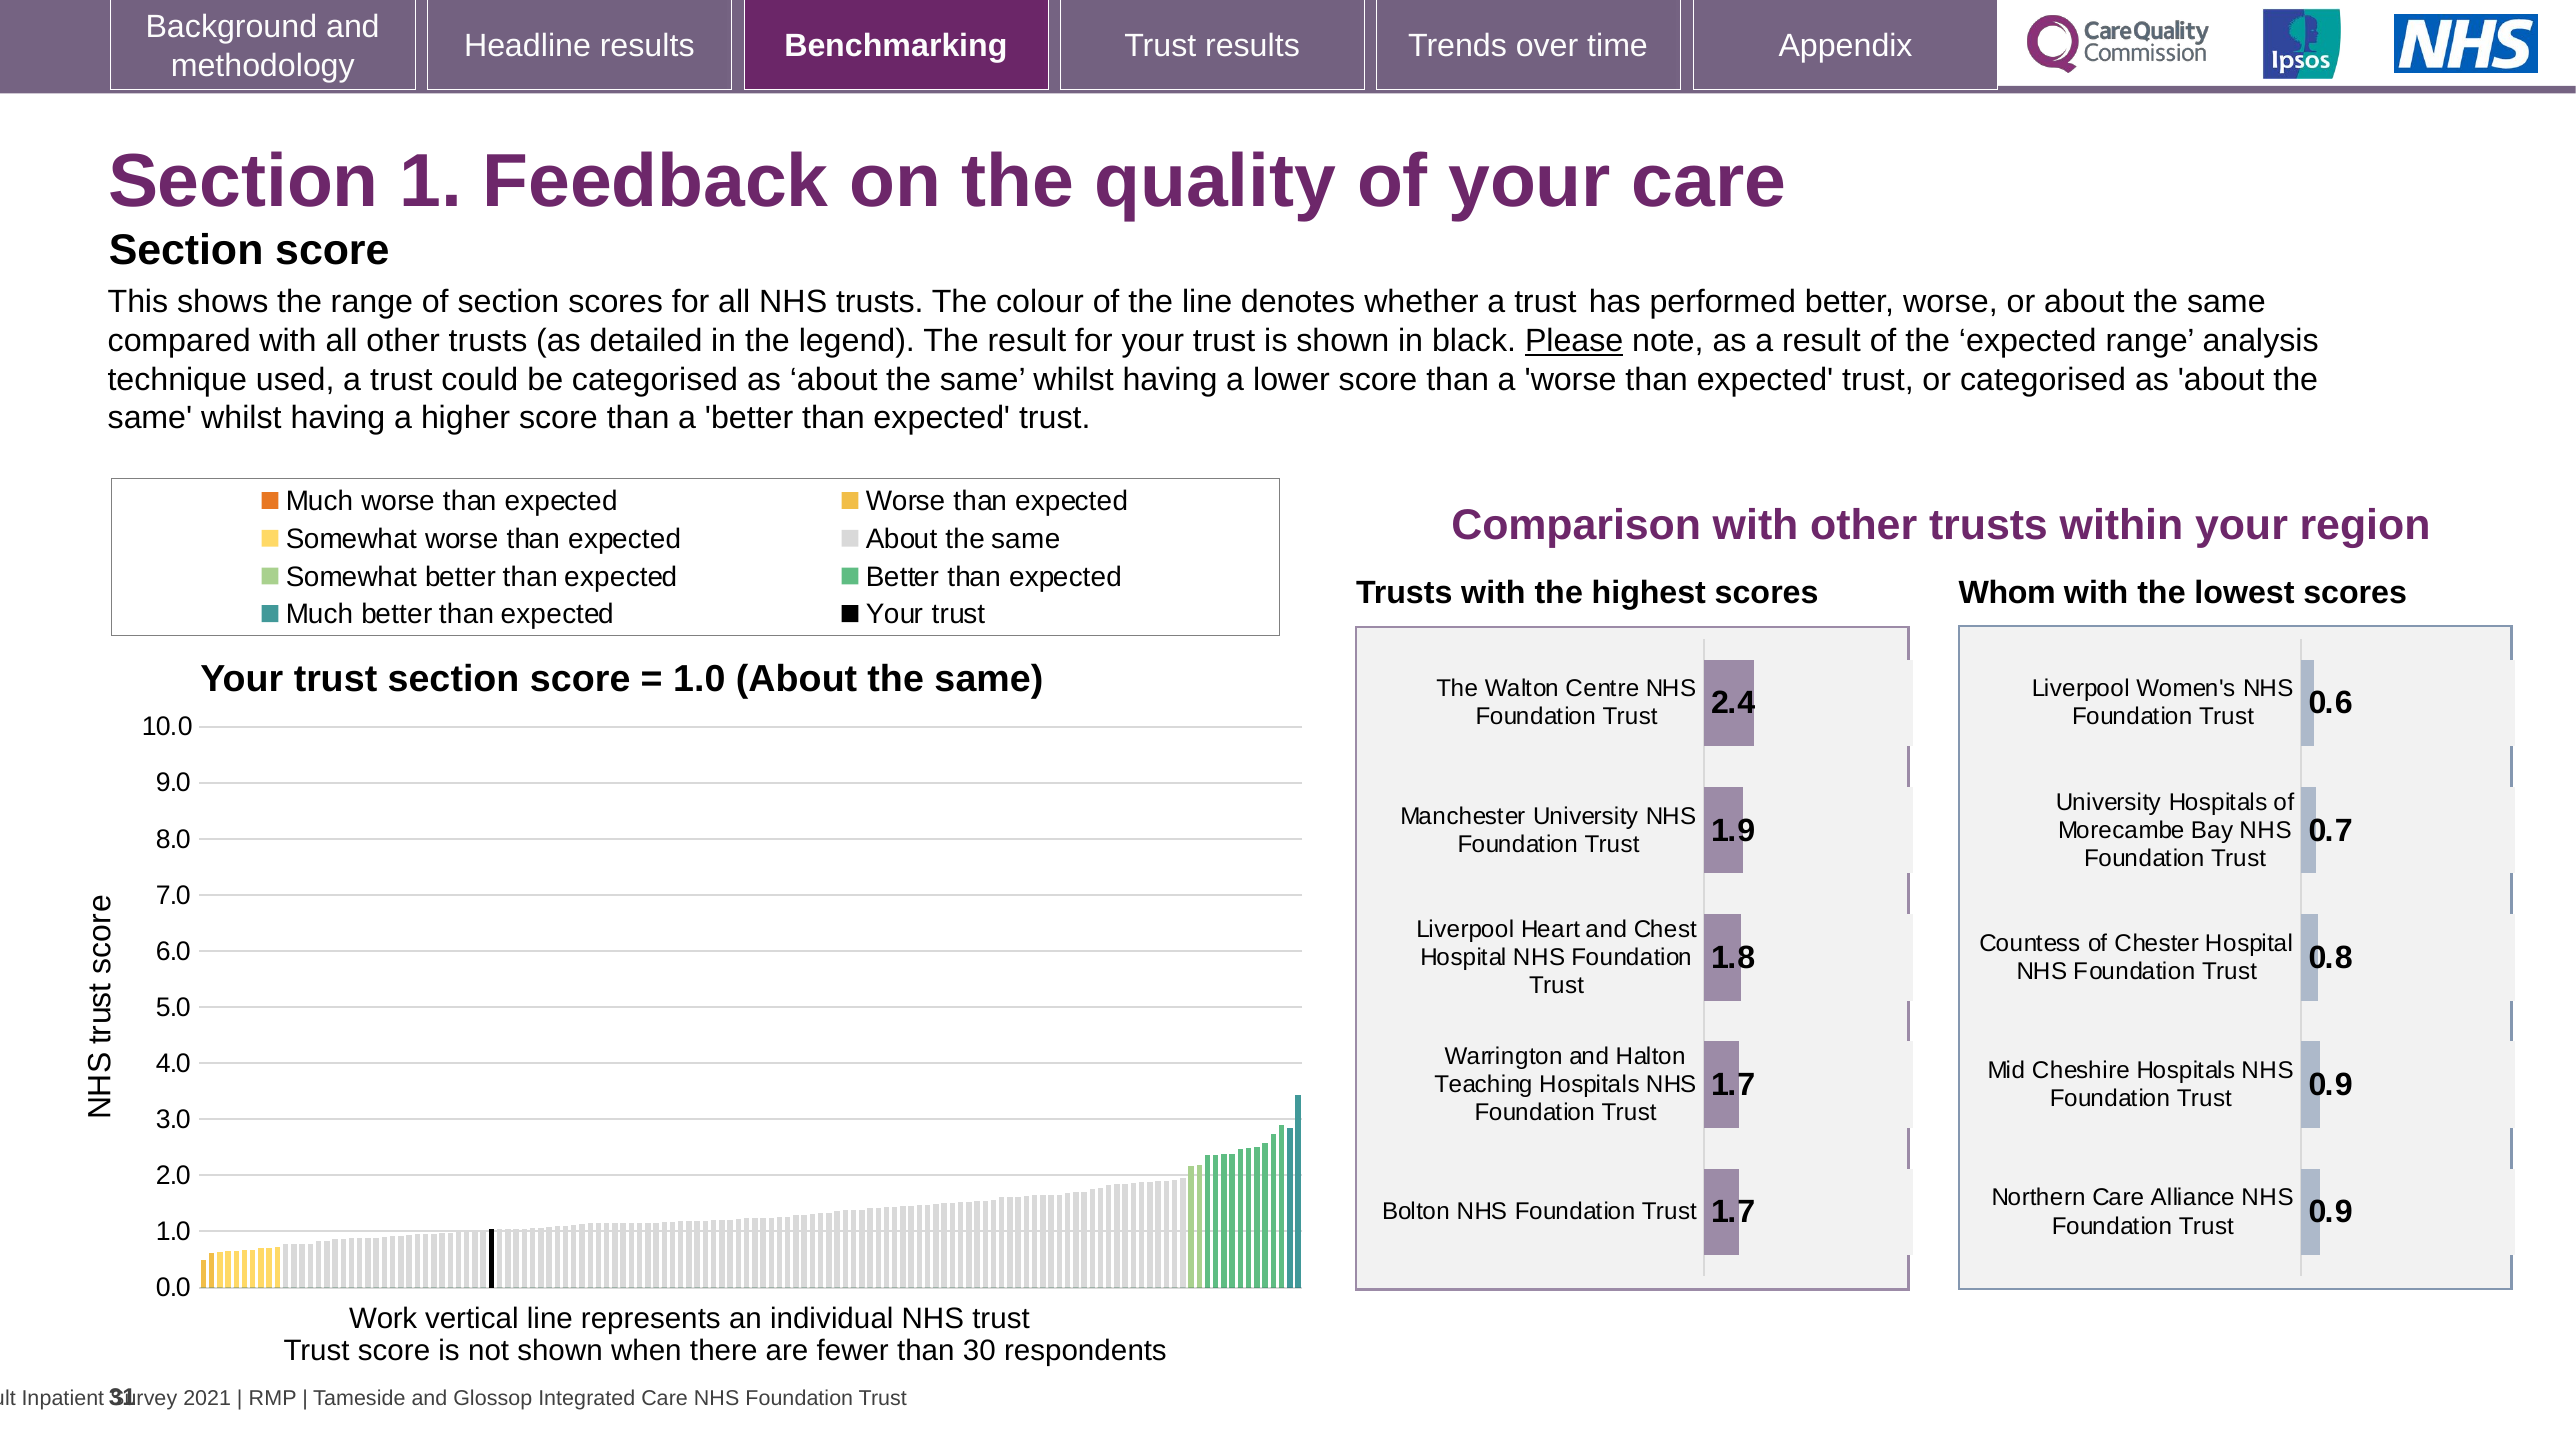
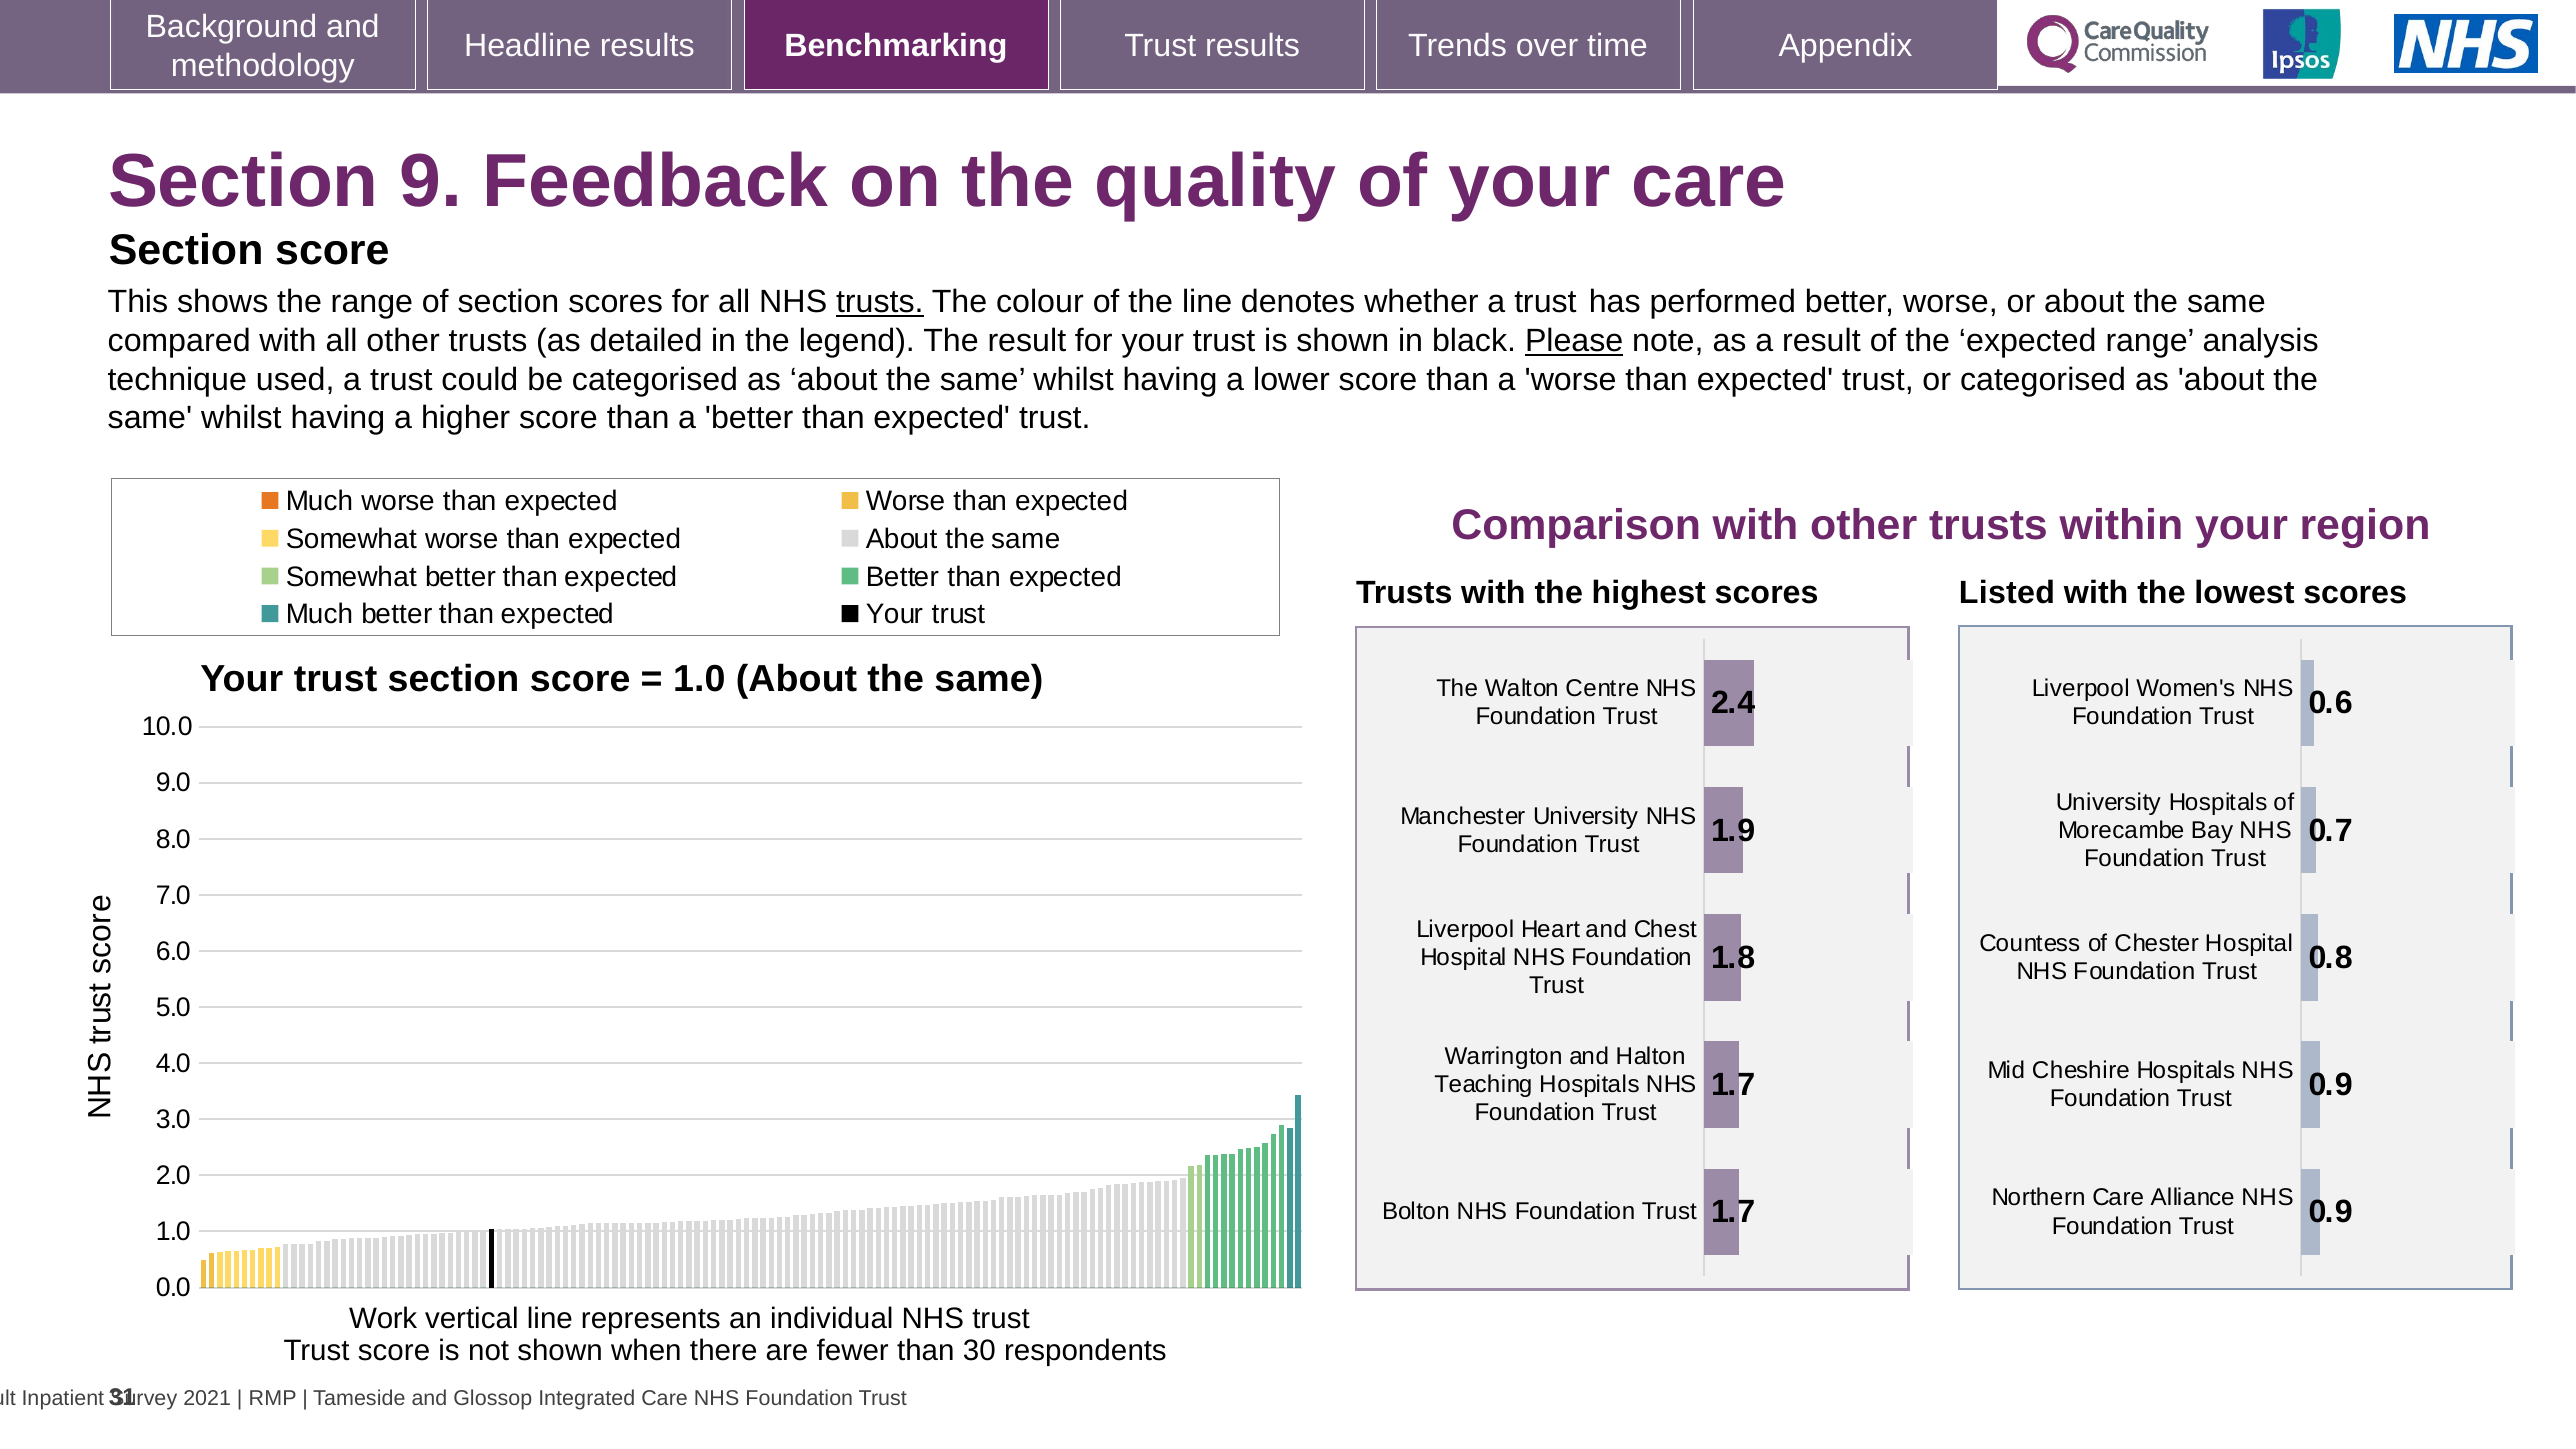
1: 1 -> 9
trusts at (880, 302) underline: none -> present
Whom: Whom -> Listed
